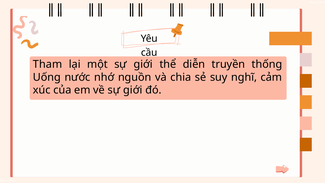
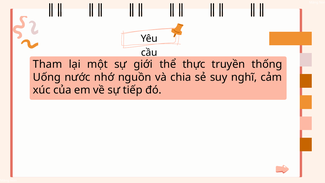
diễn: diễn -> thực
về sự giới: giới -> tiếp
